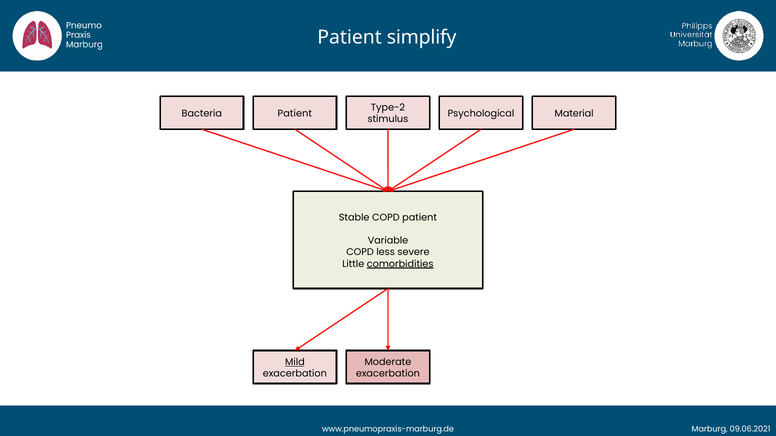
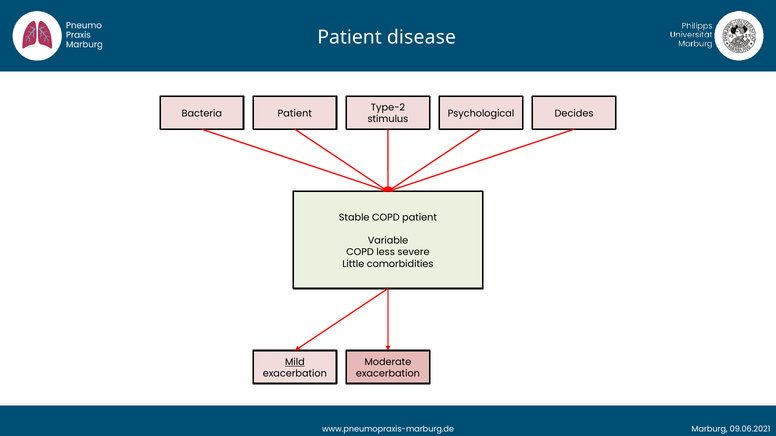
simplify: simplify -> disease
Material: Material -> Decides
comorbidities underline: present -> none
